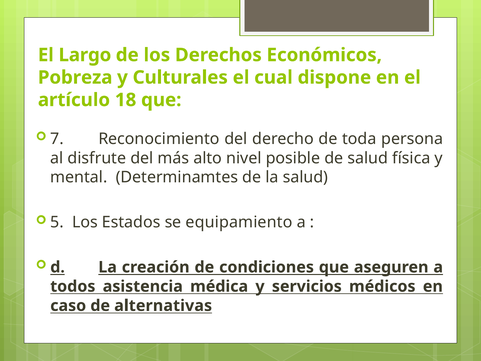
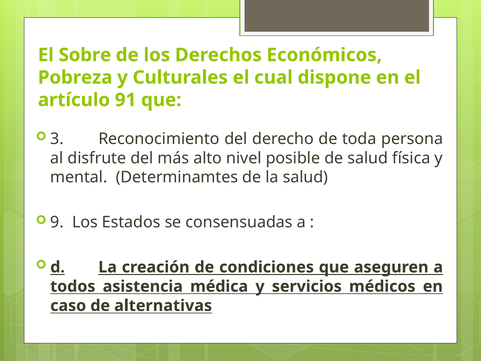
Largo: Largo -> Sobre
18: 18 -> 91
7: 7 -> 3
5: 5 -> 9
equipamiento: equipamiento -> consensuadas
